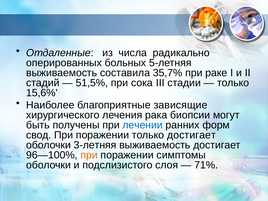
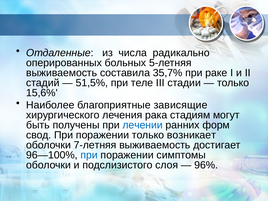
сока: сока -> теле
биопсии: биопсии -> стадиям
только достигает: достигает -> возникает
3-летняя: 3-летняя -> 7-летняя
при at (89, 155) colour: orange -> blue
71%: 71% -> 96%
